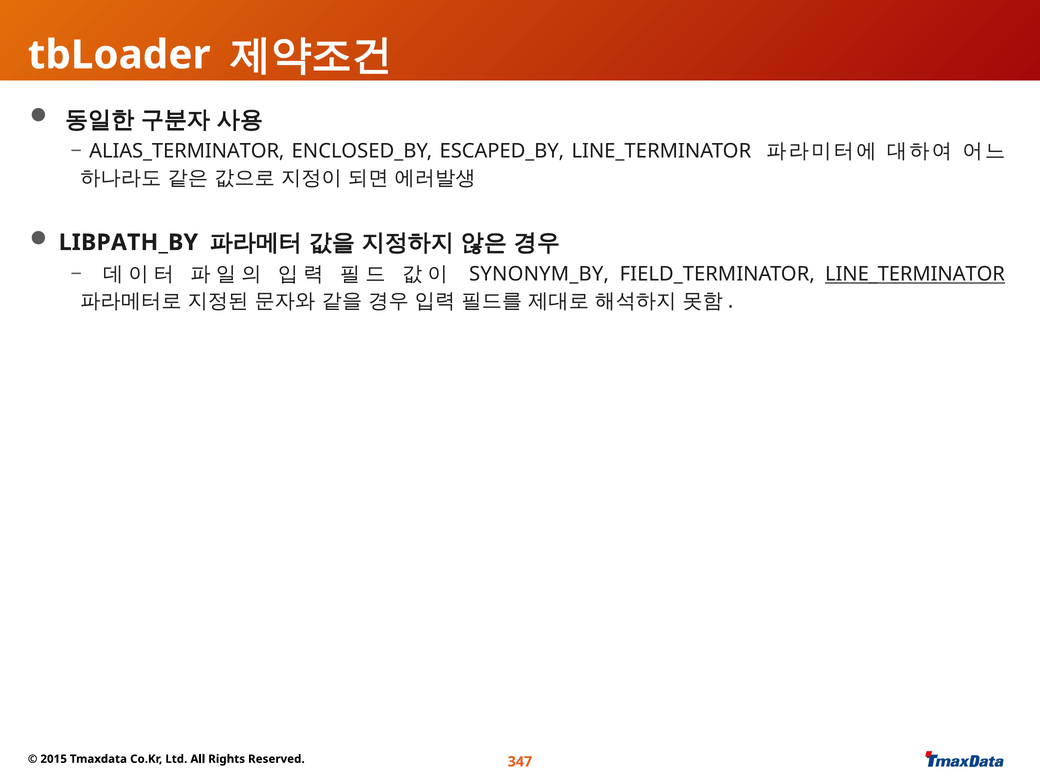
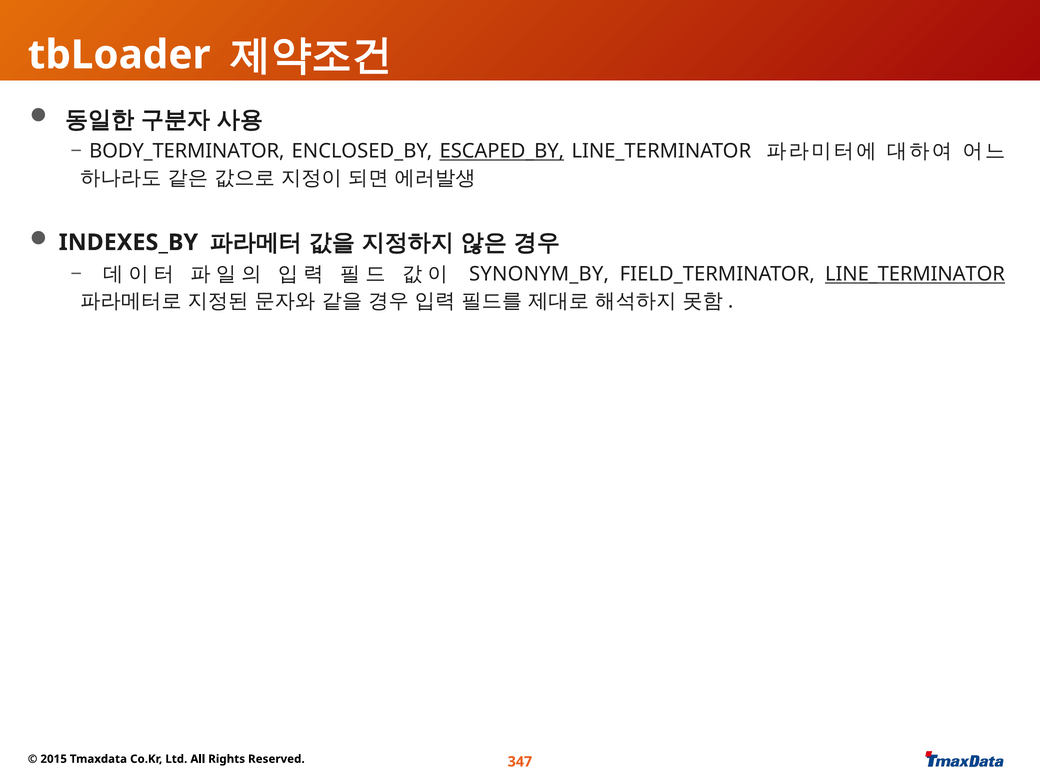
ALIAS_TERMINATOR: ALIAS_TERMINATOR -> BODY_TERMINATOR
ESCAPED_BY underline: none -> present
LIBPATH_BY: LIBPATH_BY -> INDEXES_BY
